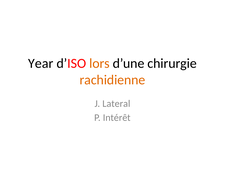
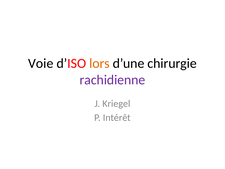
Year: Year -> Voie
rachidienne colour: orange -> purple
Lateral: Lateral -> Kriegel
